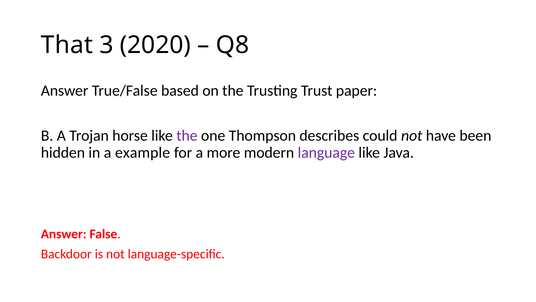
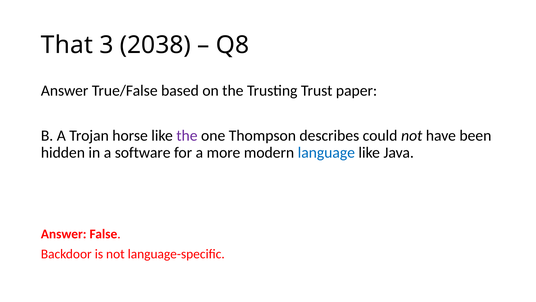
2020: 2020 -> 2038
example: example -> software
language colour: purple -> blue
